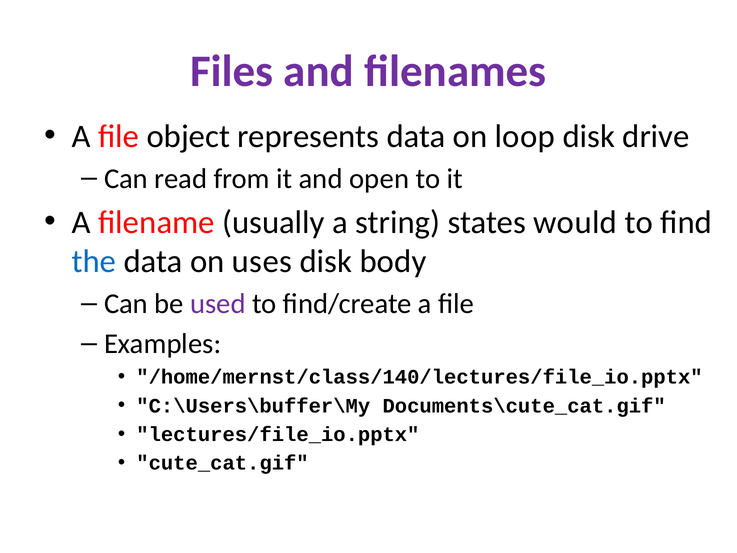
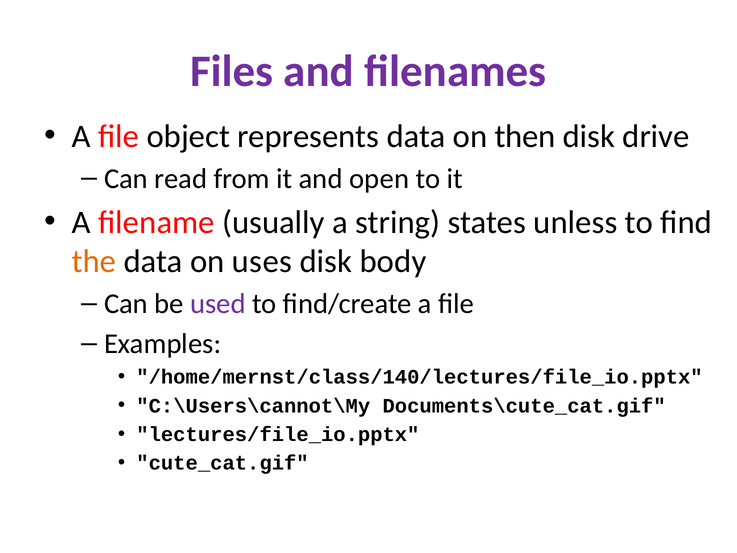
loop: loop -> then
would: would -> unless
the colour: blue -> orange
C:\Users\buffer\My: C:\Users\buffer\My -> C:\Users\cannot\My
